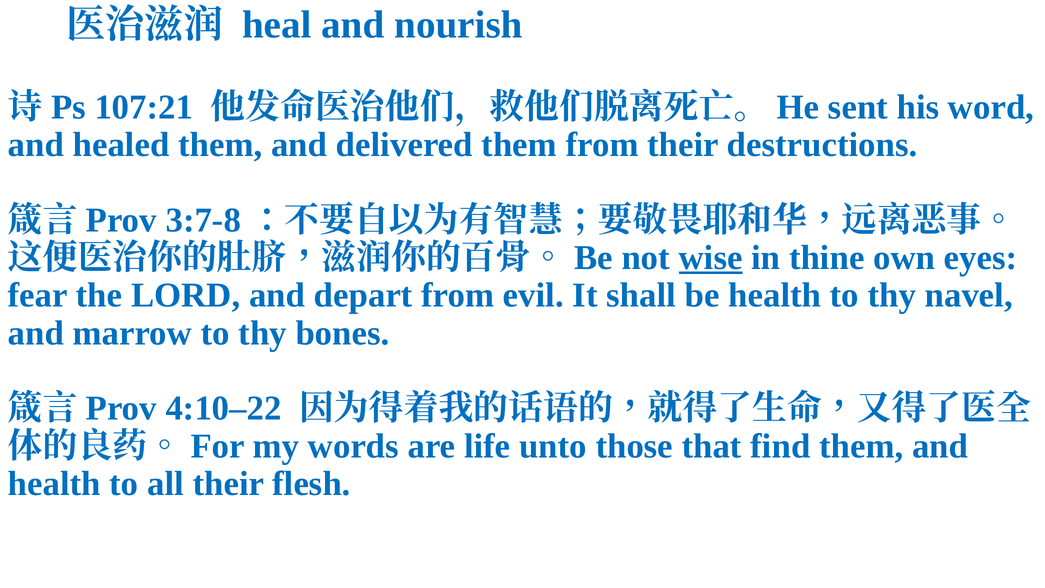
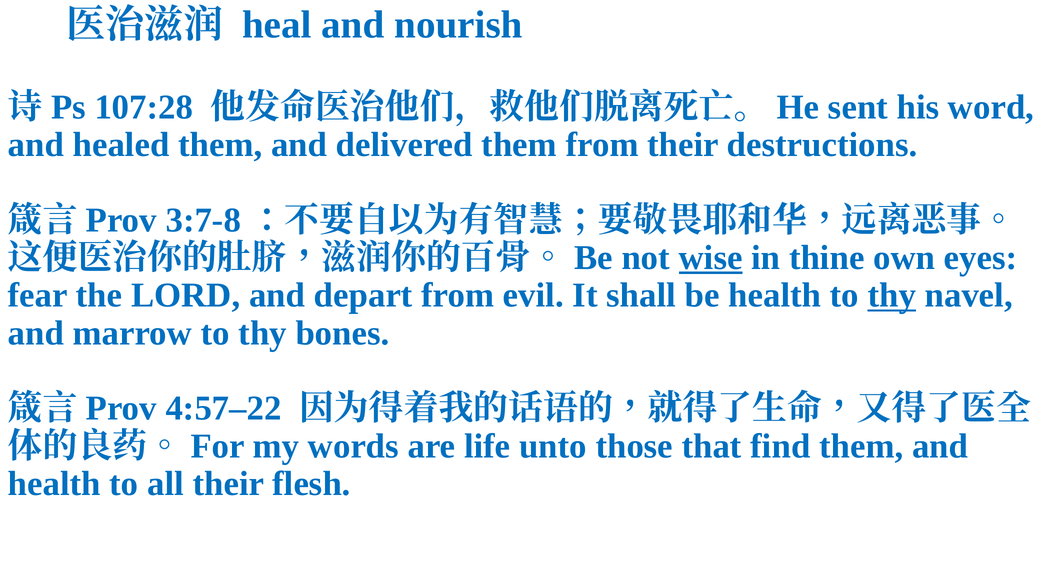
107:21: 107:21 -> 107:28
thy at (892, 295) underline: none -> present
4:10–22: 4:10–22 -> 4:57–22
